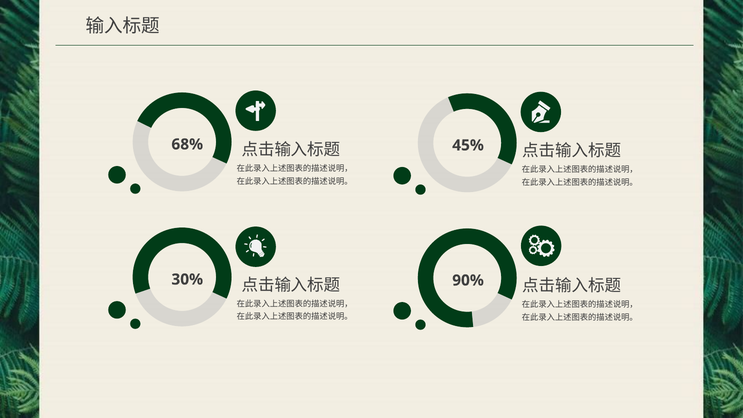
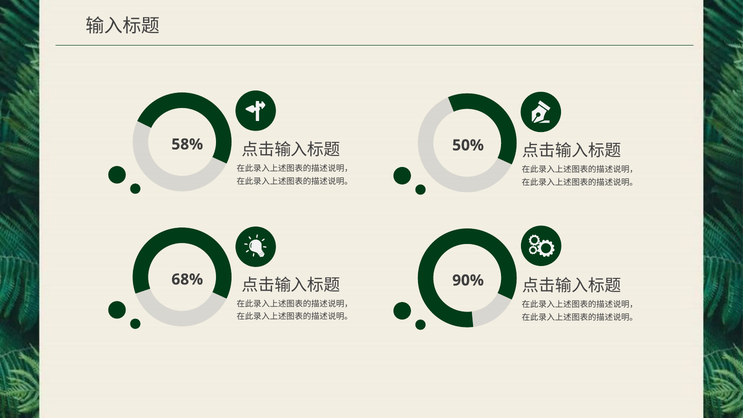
68%: 68% -> 58%
45%: 45% -> 50%
30%: 30% -> 68%
